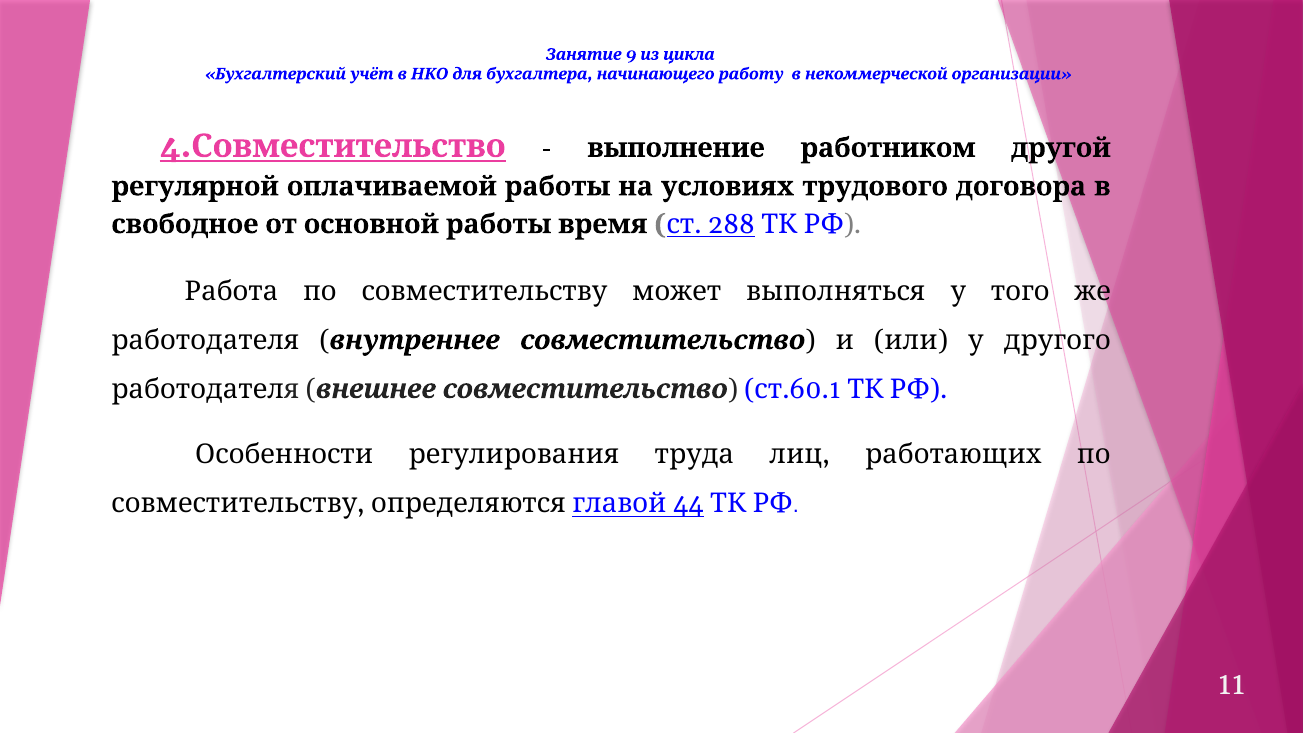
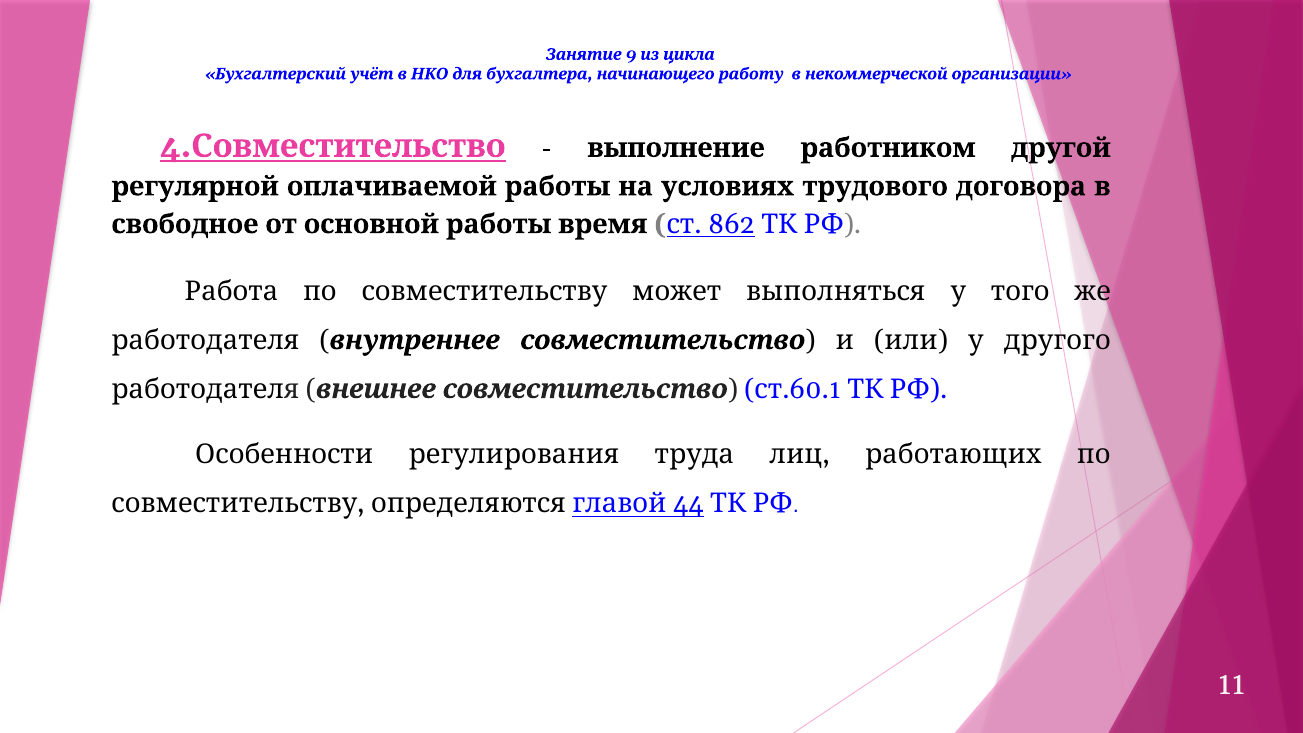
288: 288 -> 862
